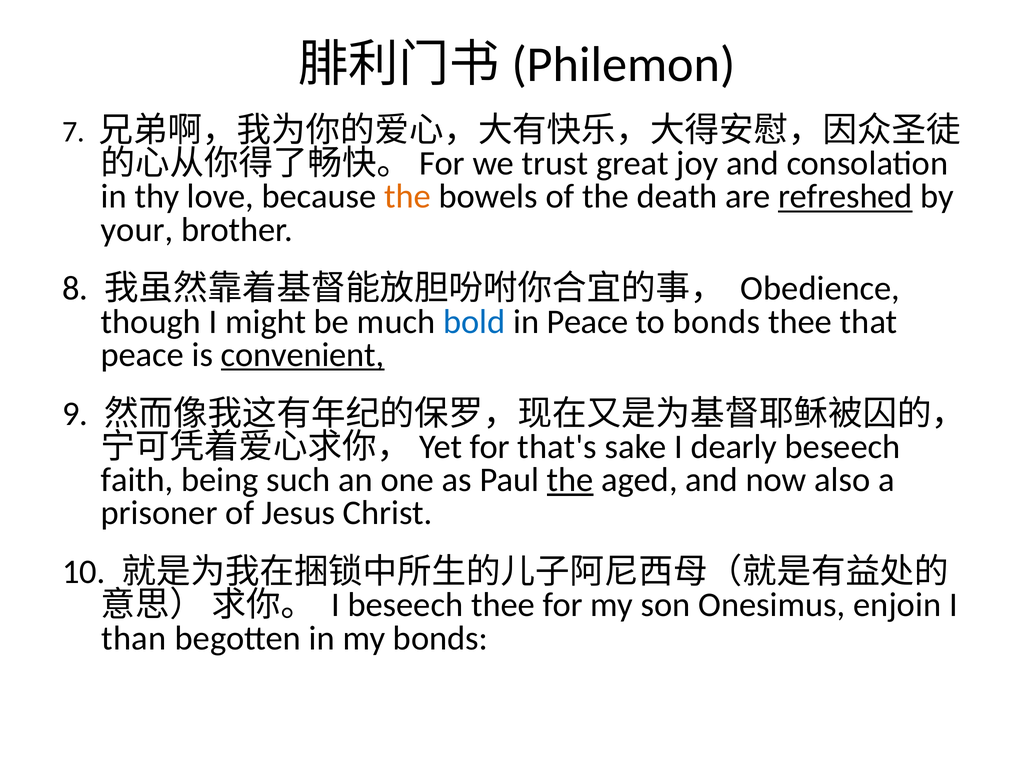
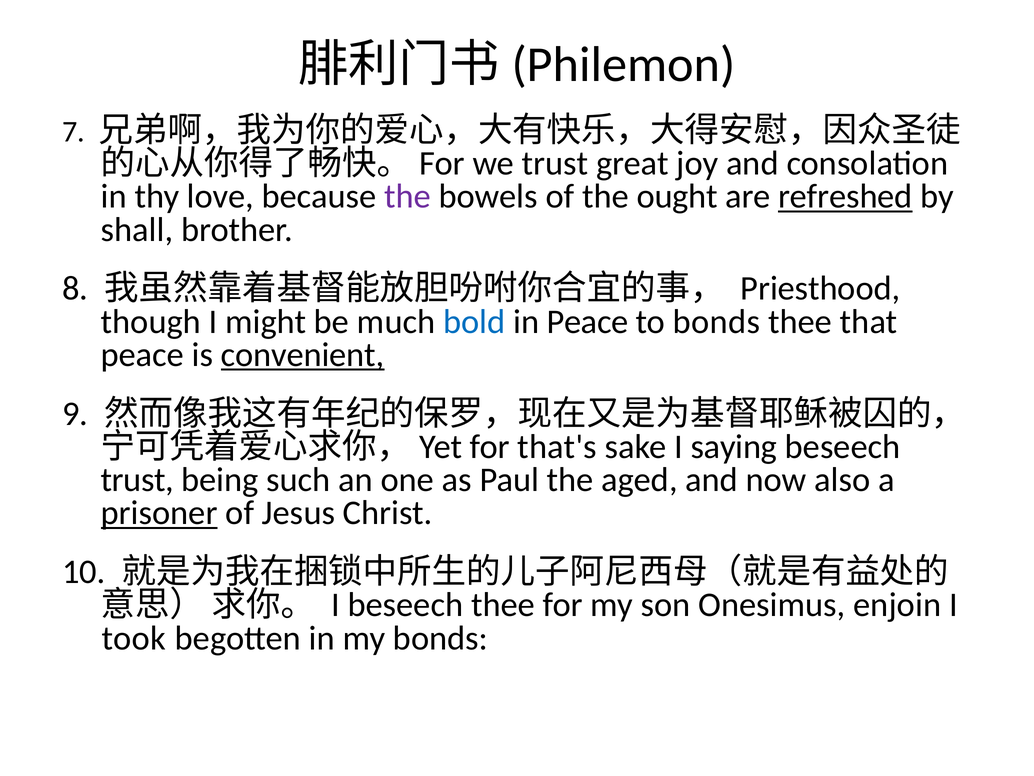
the at (408, 196) colour: orange -> purple
death: death -> ought
your: your -> shall
Obedience: Obedience -> Priesthood
dearly: dearly -> saying
faith at (137, 480): faith -> trust
the at (570, 480) underline: present -> none
prisoner underline: none -> present
than: than -> took
